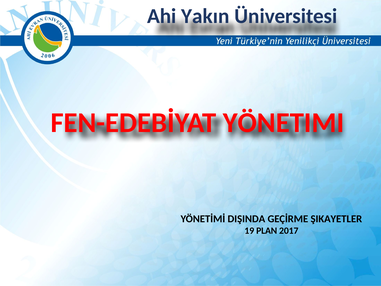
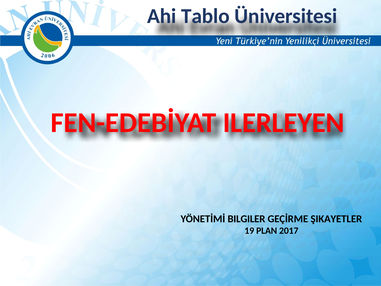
Yakın: Yakın -> Tablo
YÖNETIMI: YÖNETIMI -> ILERLEYEN
DIŞINDA: DIŞINDA -> BILGILER
